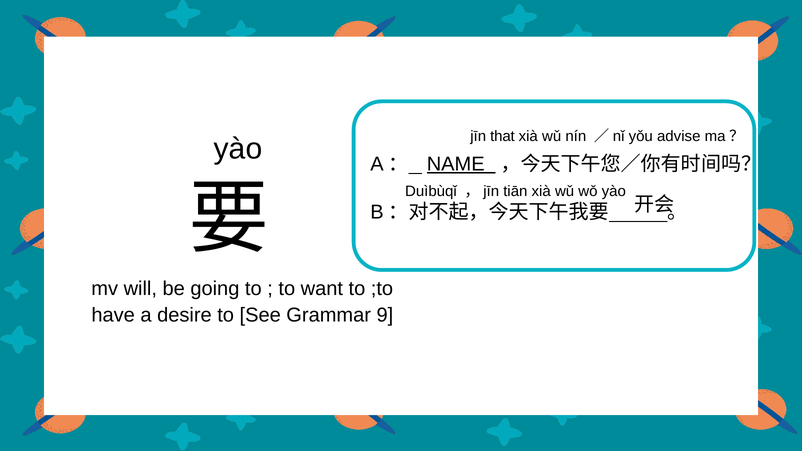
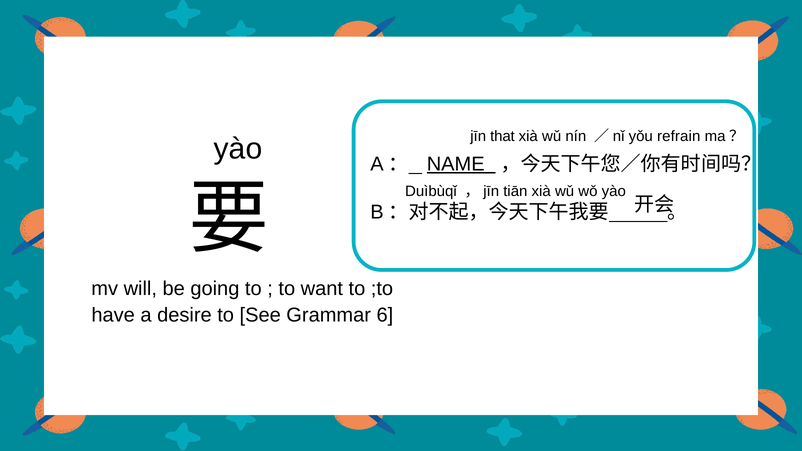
advise: advise -> refrain
9: 9 -> 6
